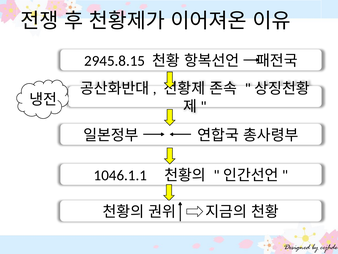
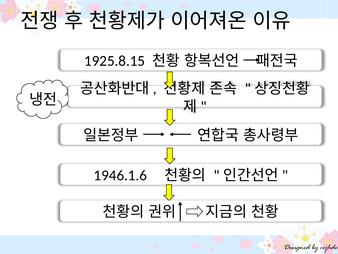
2945.8.15: 2945.8.15 -> 1925.8.15
1046.1.1: 1046.1.1 -> 1946.1.6
